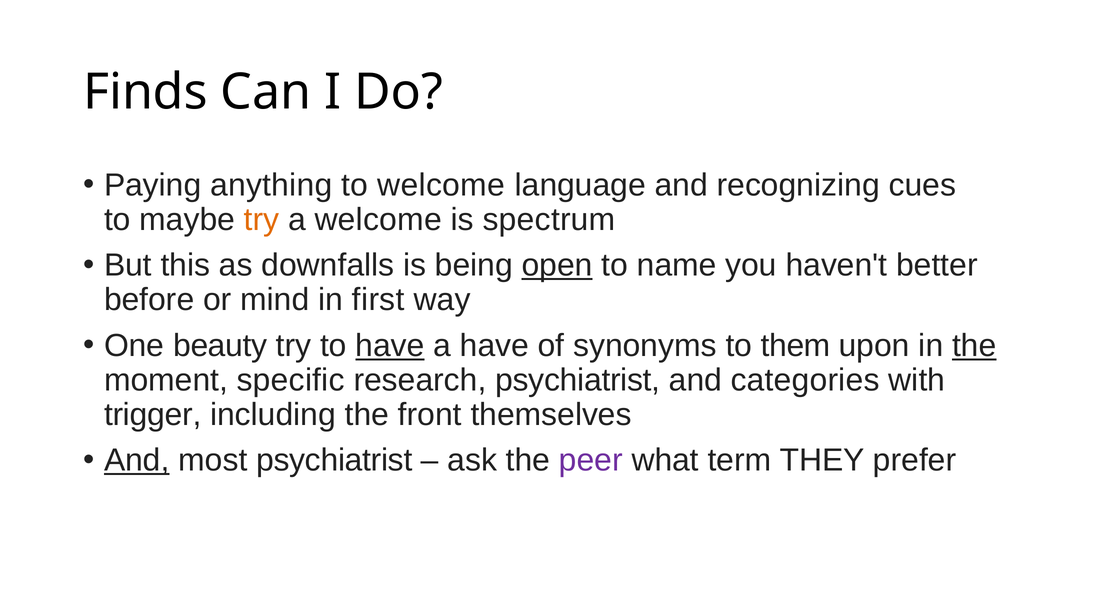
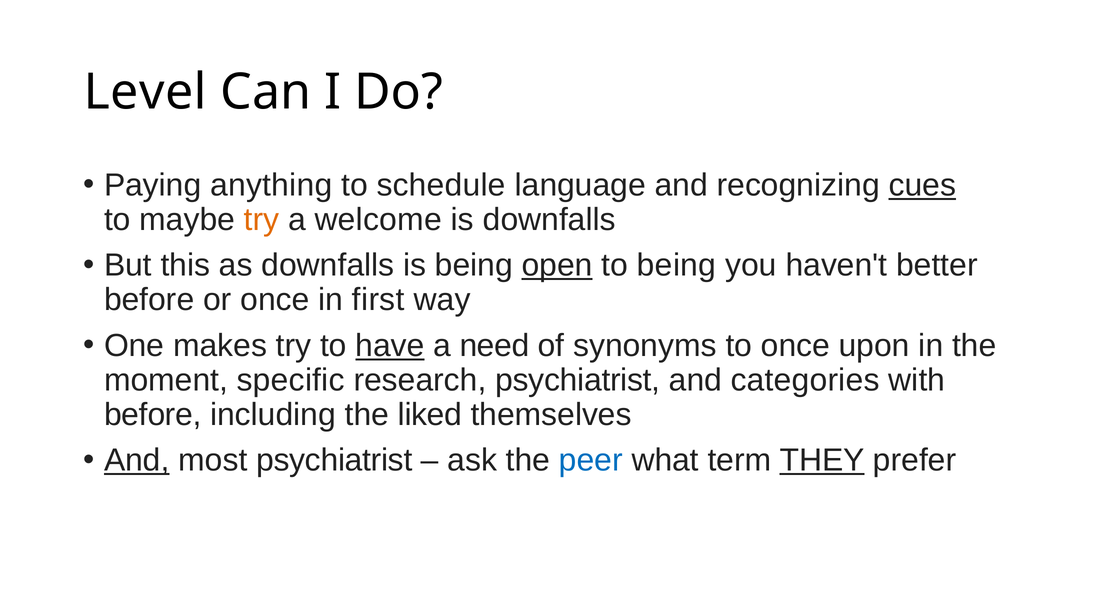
Finds: Finds -> Level
to welcome: welcome -> schedule
cues underline: none -> present
is spectrum: spectrum -> downfalls
to name: name -> being
or mind: mind -> once
beauty: beauty -> makes
a have: have -> need
to them: them -> once
the at (974, 346) underline: present -> none
trigger at (153, 415): trigger -> before
front: front -> liked
peer colour: purple -> blue
THEY underline: none -> present
